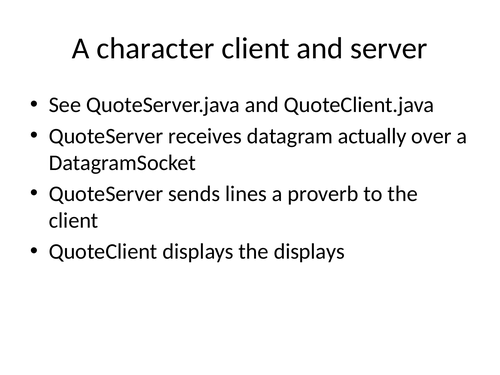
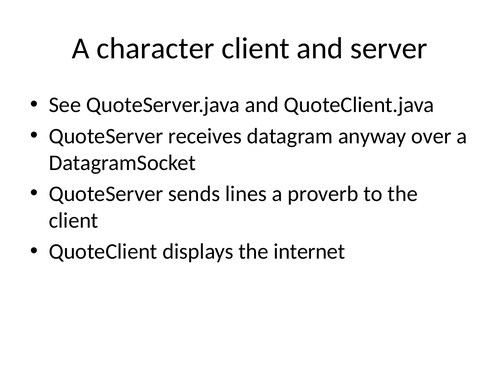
actually: actually -> anyway
the displays: displays -> internet
